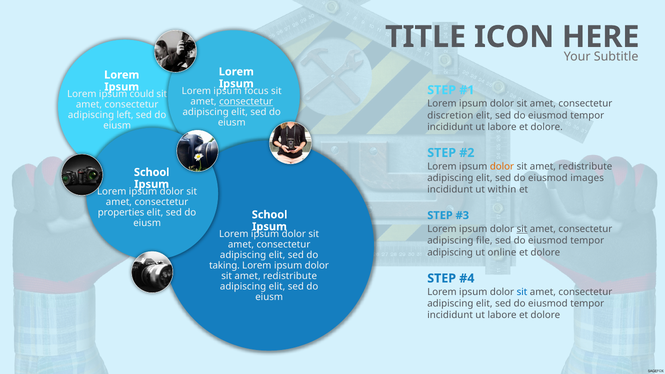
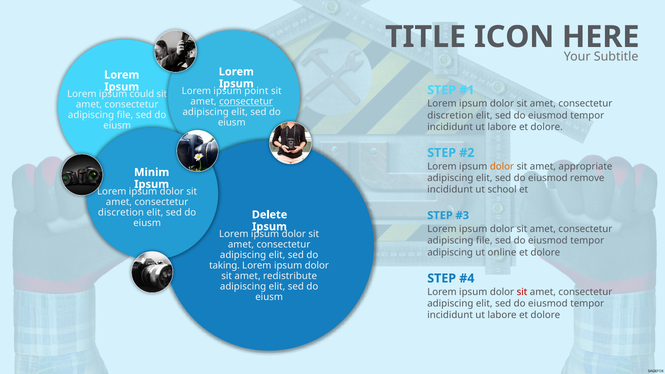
focus: focus -> point
left at (125, 115): left -> file
redistribute at (585, 166): redistribute -> appropriate
School at (152, 172): School -> Minim
images: images -> remove
within: within -> school
properties at (121, 213): properties -> discretion
School at (270, 215): School -> Delete
sit at (522, 229) underline: present -> none
sit at (522, 292) colour: blue -> red
